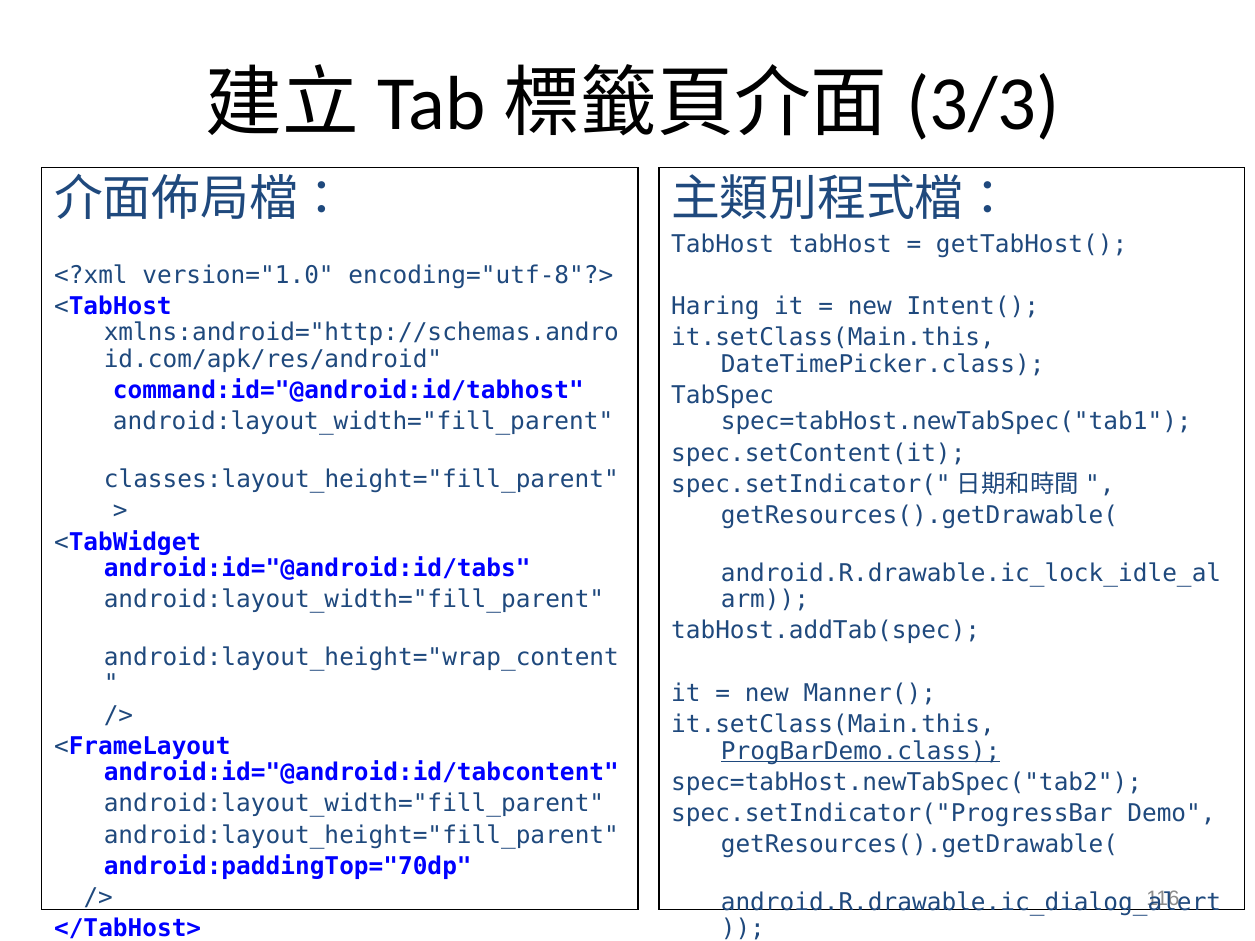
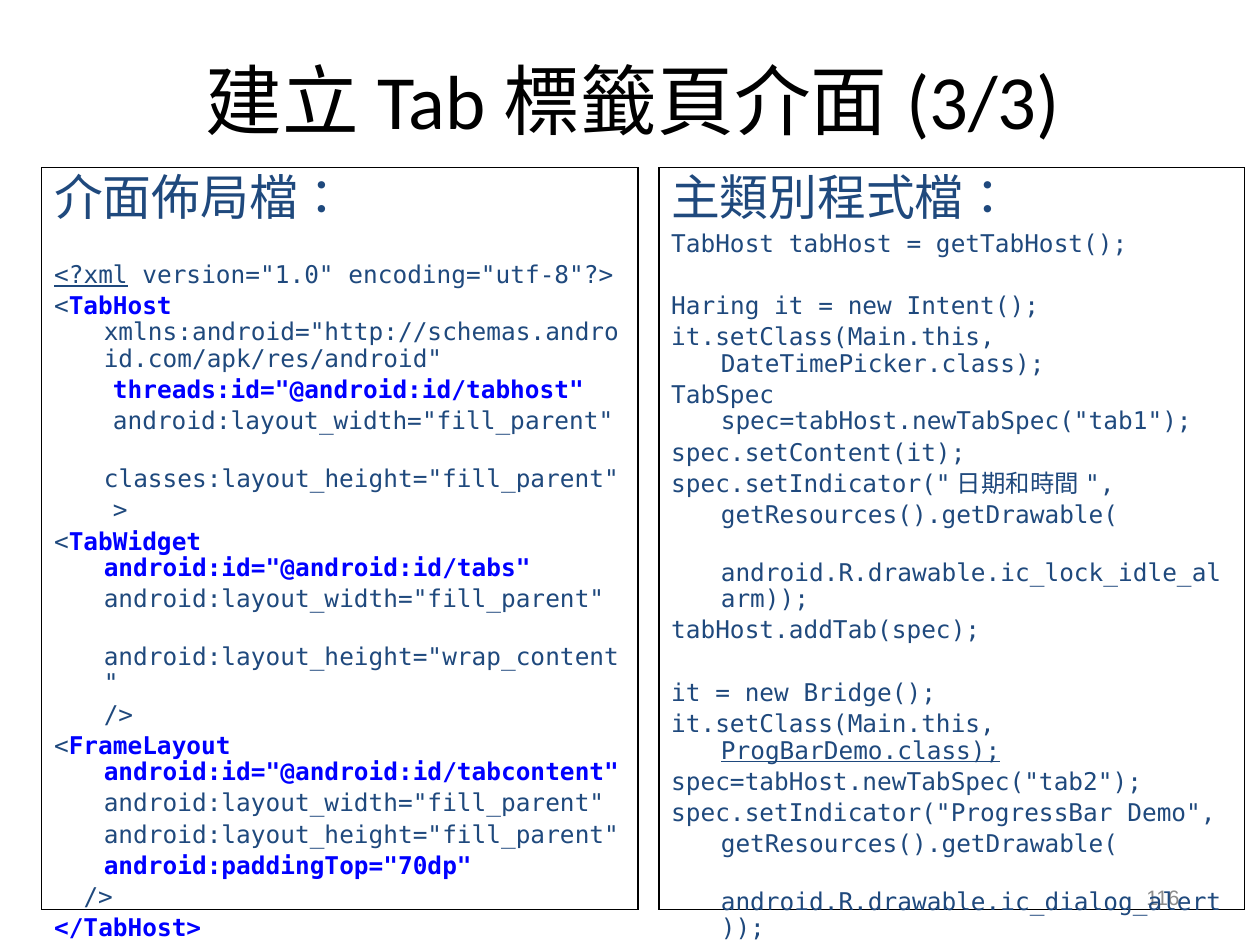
<?xml underline: none -> present
command:id="@android:id/tabhost: command:id="@android:id/tabhost -> threads:id="@android:id/tabhost
Manner(: Manner( -> Bridge(
